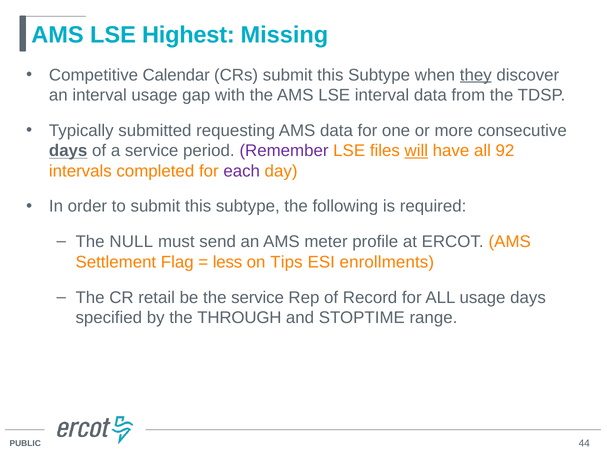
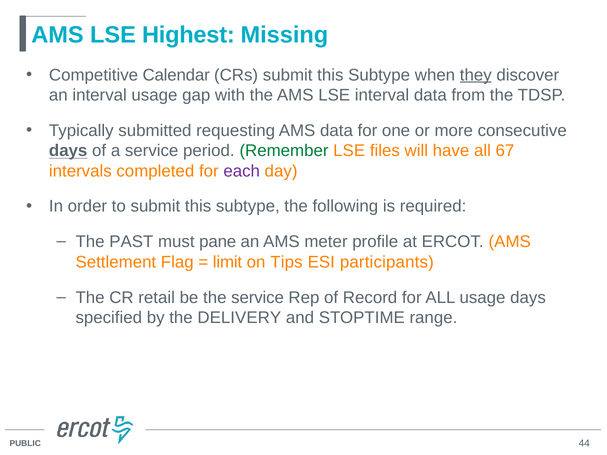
Remember colour: purple -> green
will underline: present -> none
92: 92 -> 67
NULL: NULL -> PAST
send: send -> pane
less: less -> limit
enrollments: enrollments -> participants
THROUGH: THROUGH -> DELIVERY
